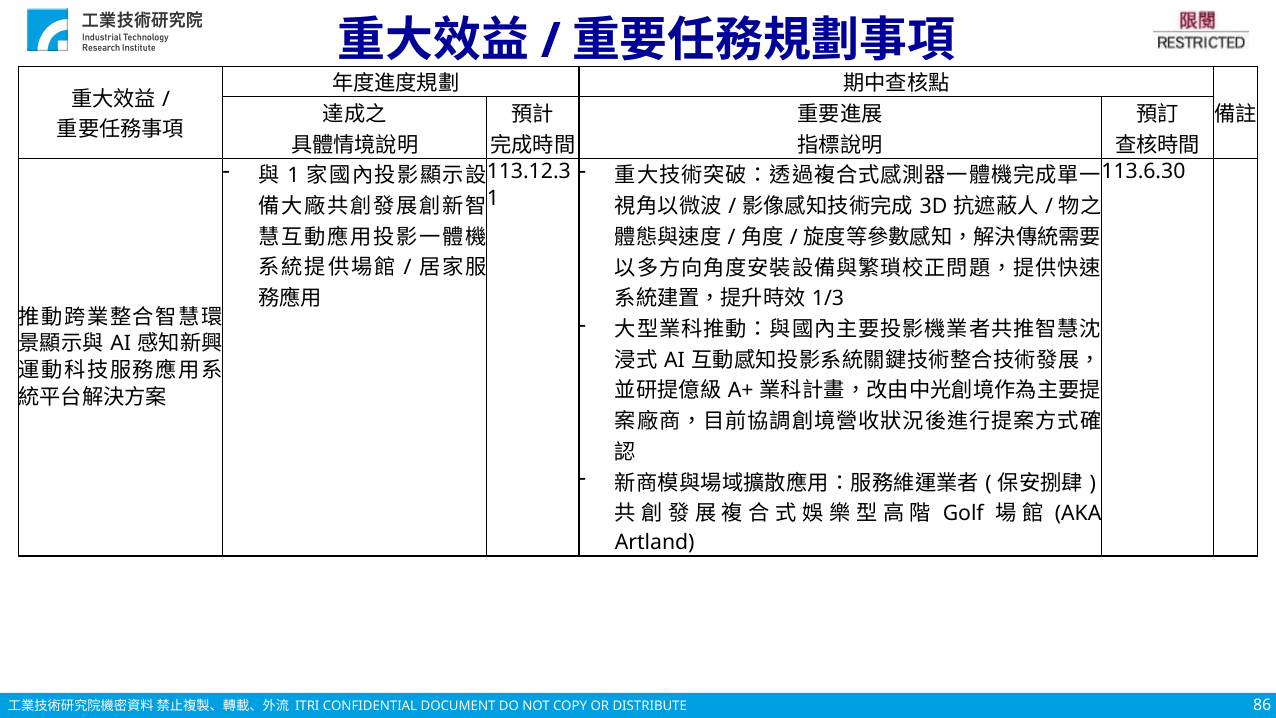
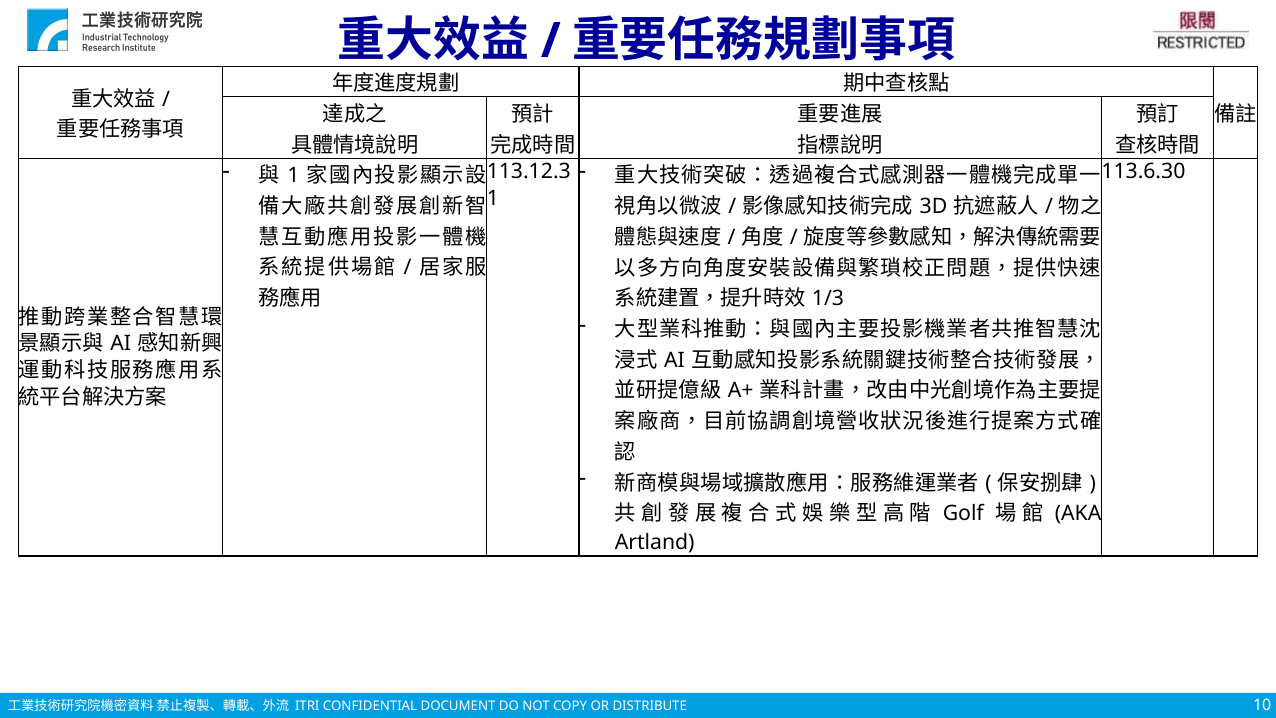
86: 86 -> 10
